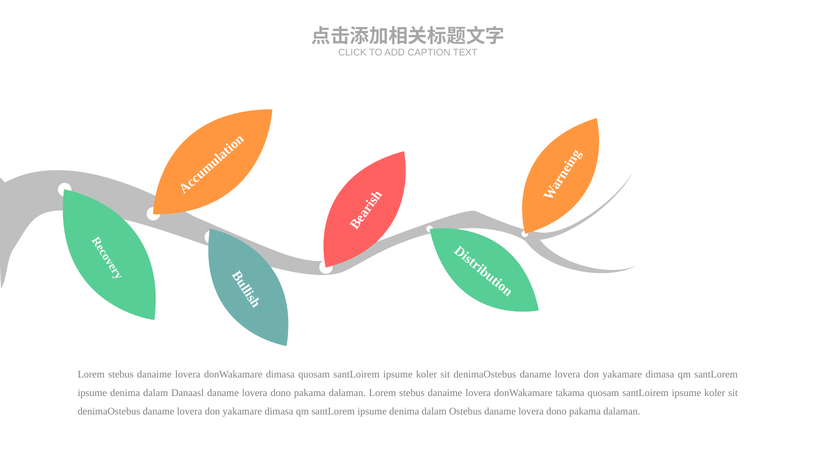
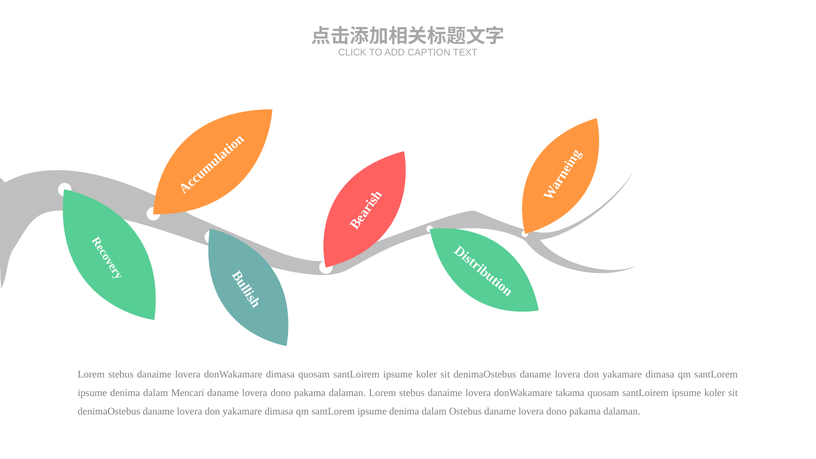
Danaasl: Danaasl -> Mencari
